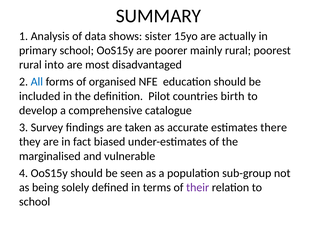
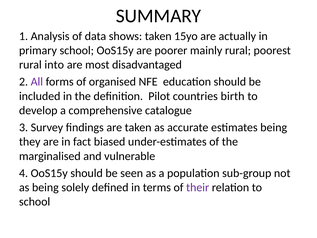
shows sister: sister -> taken
All colour: blue -> purple
estimates there: there -> being
